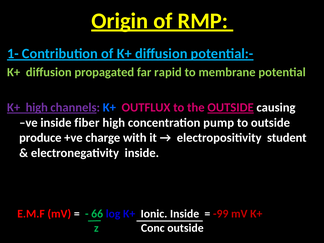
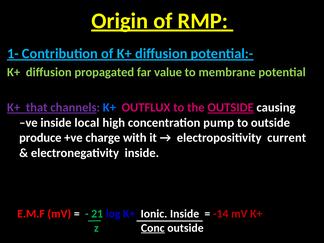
rapid: rapid -> value
K+ high: high -> that
fiber: fiber -> local
student: student -> current
66: 66 -> 21
-99: -99 -> -14
Conc underline: none -> present
